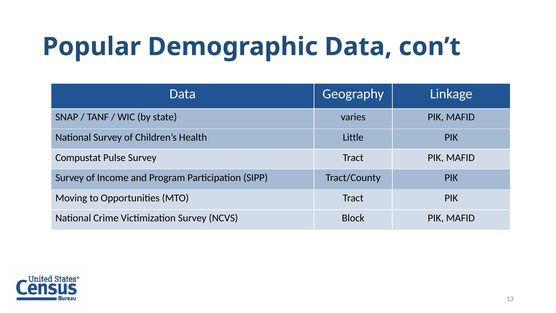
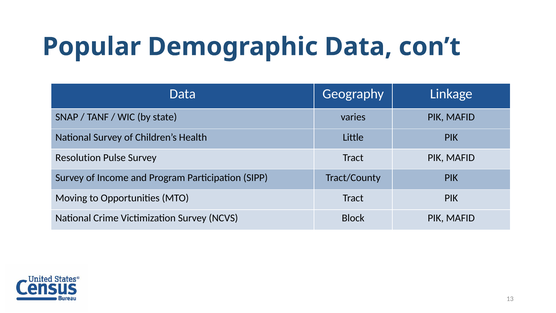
Compustat: Compustat -> Resolution
